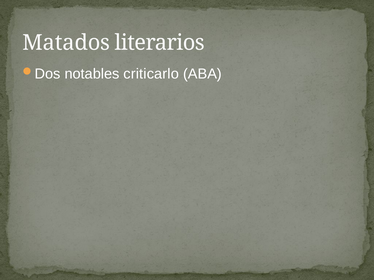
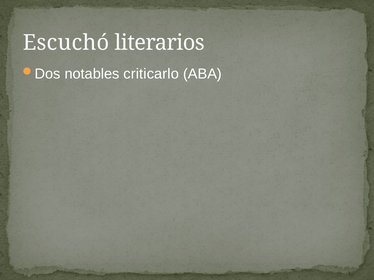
Matados: Matados -> Escuchó
